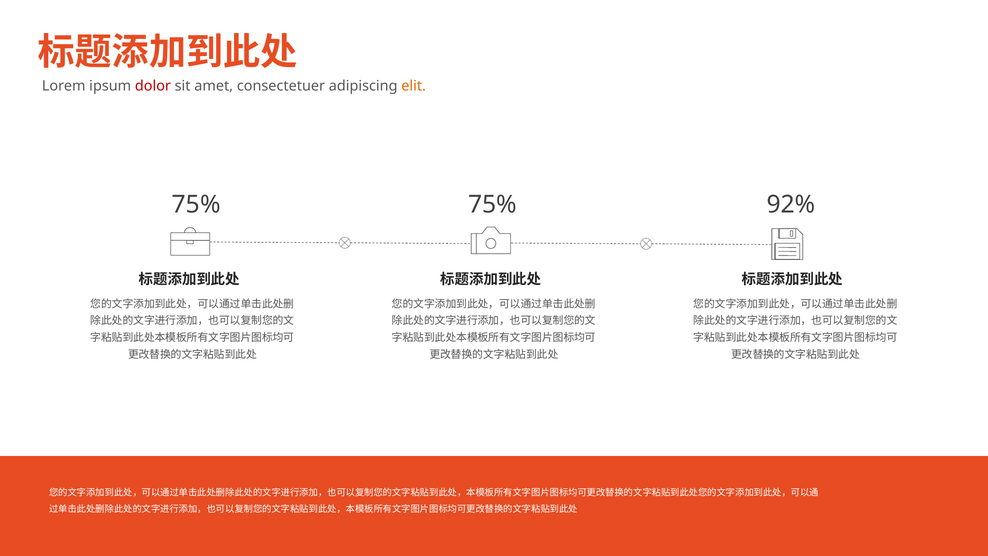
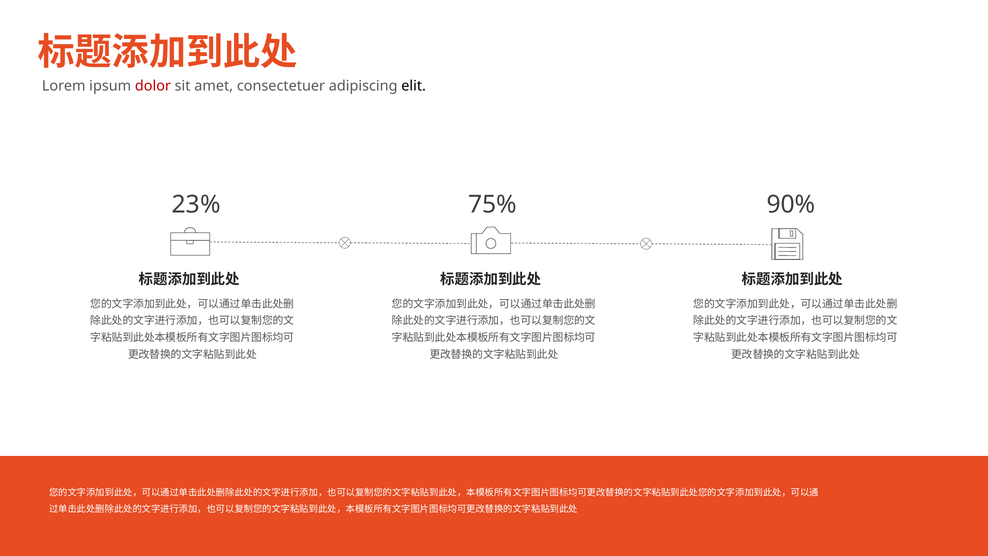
elit colour: orange -> black
75% at (196, 204): 75% -> 23%
92%: 92% -> 90%
